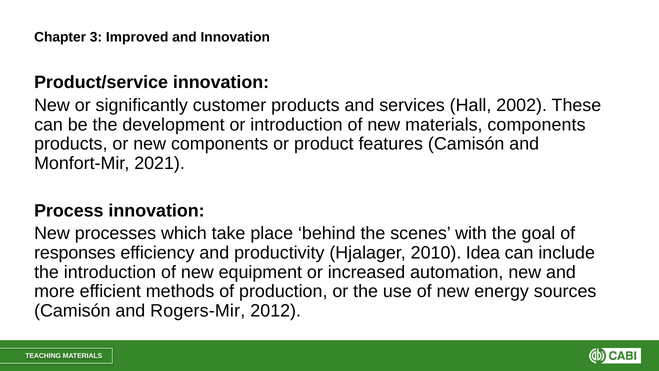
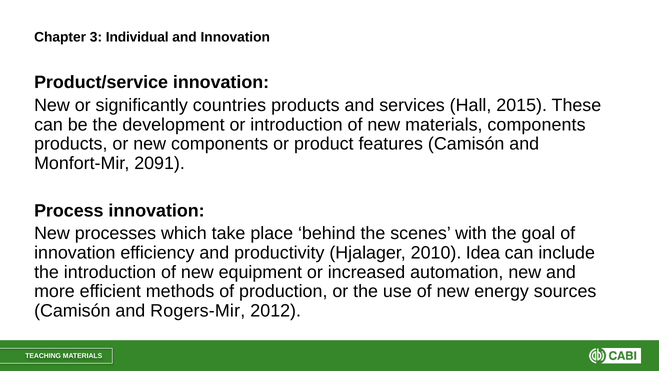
Improved: Improved -> Individual
customer: customer -> countries
2002: 2002 -> 2015
2021: 2021 -> 2091
responses at (75, 253): responses -> innovation
